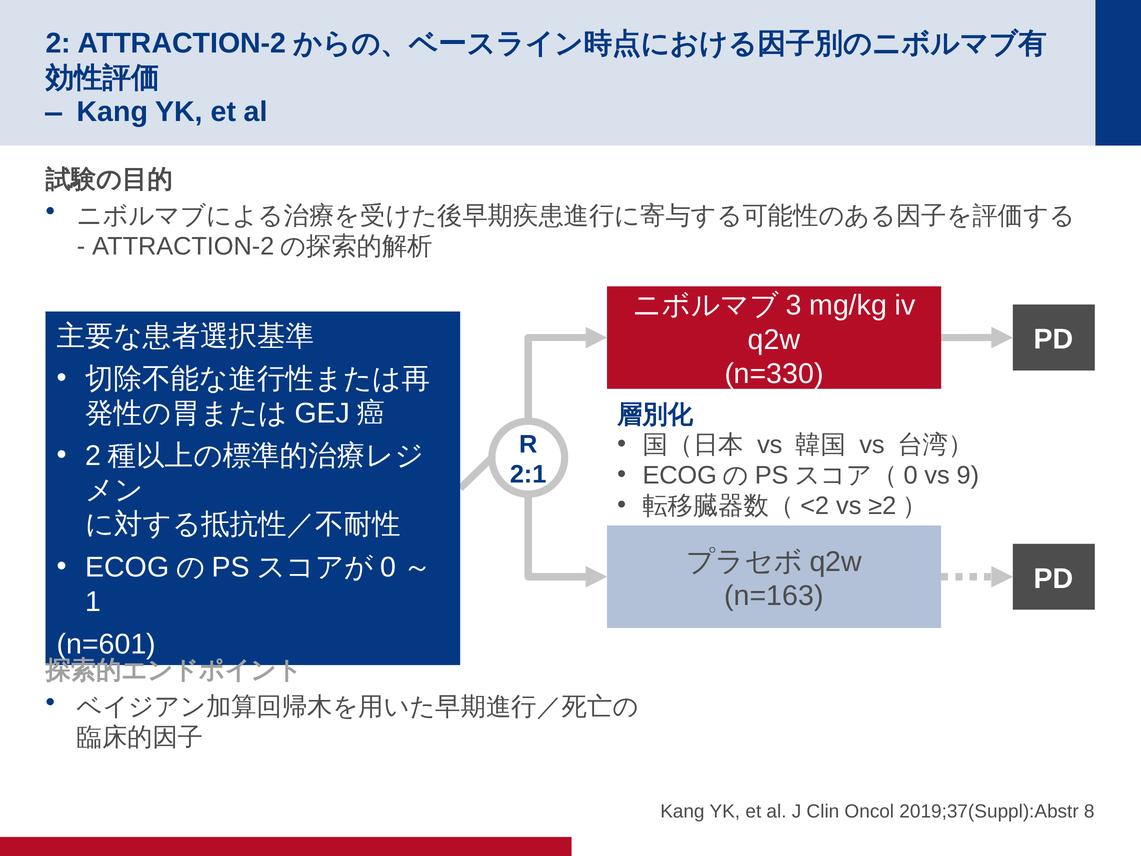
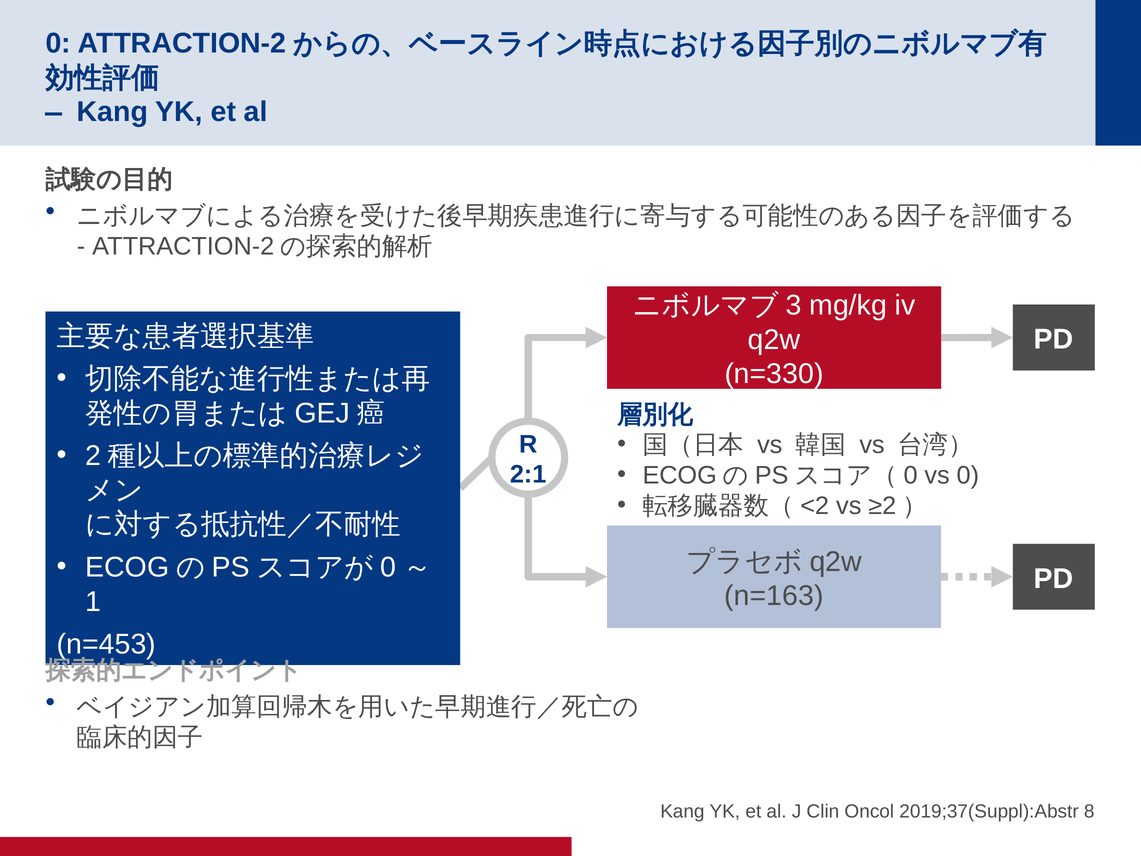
2 at (58, 43): 2 -> 0
vs 9: 9 -> 0
n=601: n=601 -> n=453
